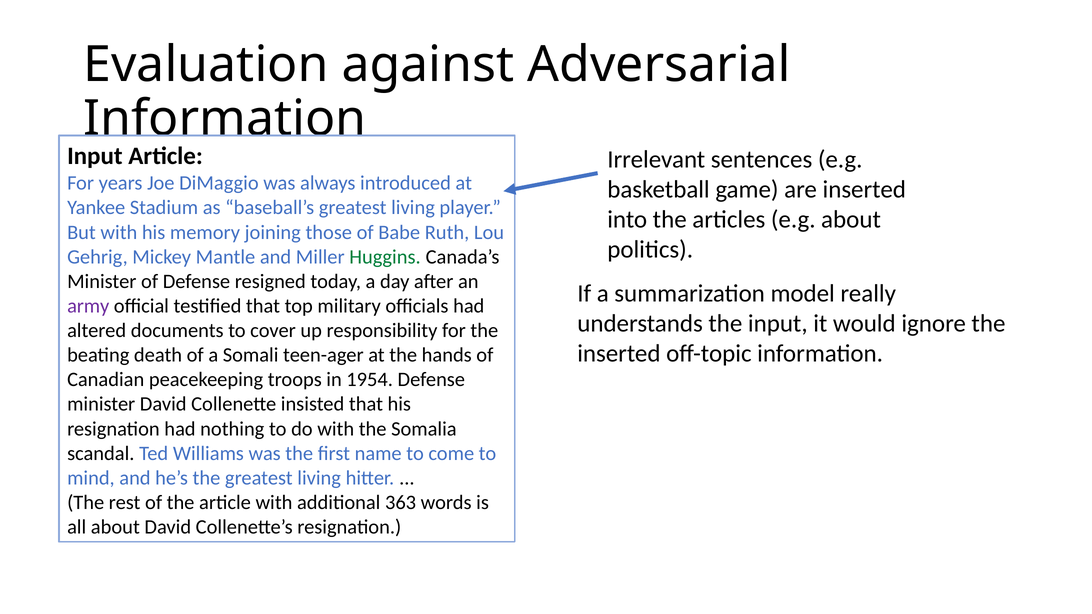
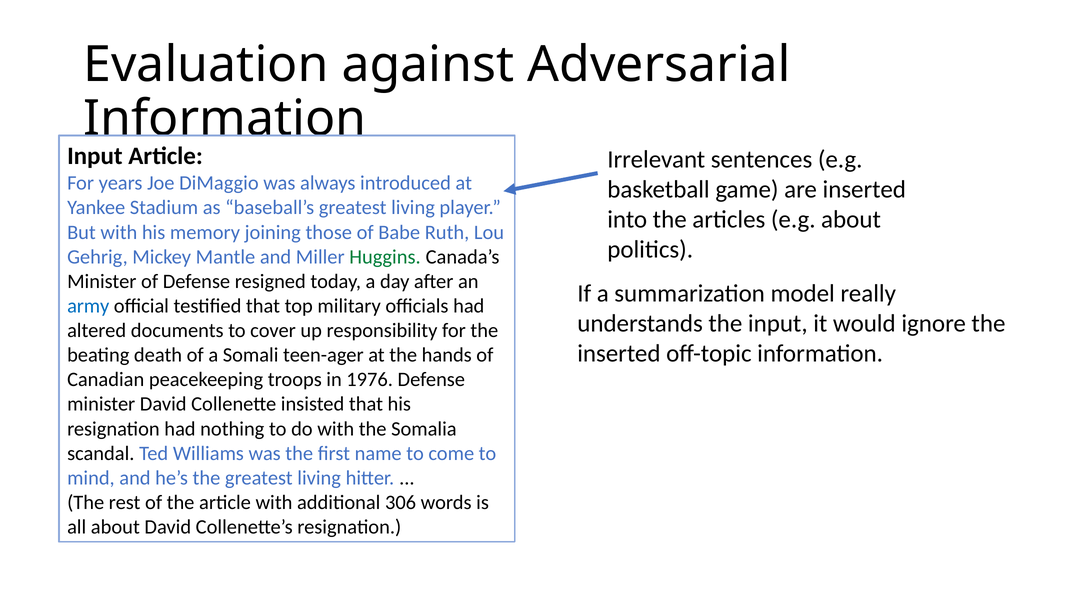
army colour: purple -> blue
1954: 1954 -> 1976
363: 363 -> 306
